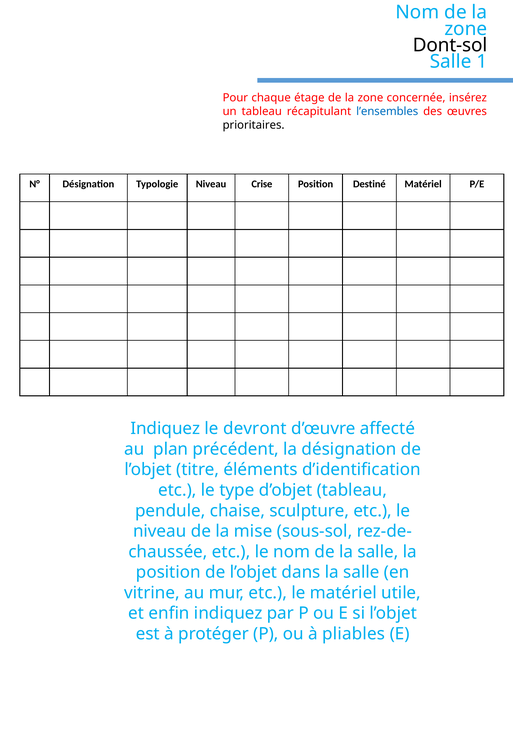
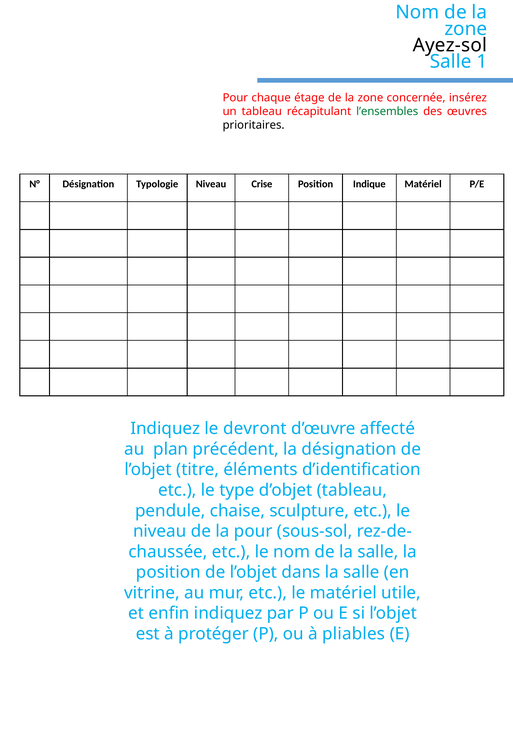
Dont-sol: Dont-sol -> Ayez-sol
l’ensembles colour: blue -> green
Destiné: Destiné -> Indique
la mise: mise -> pour
